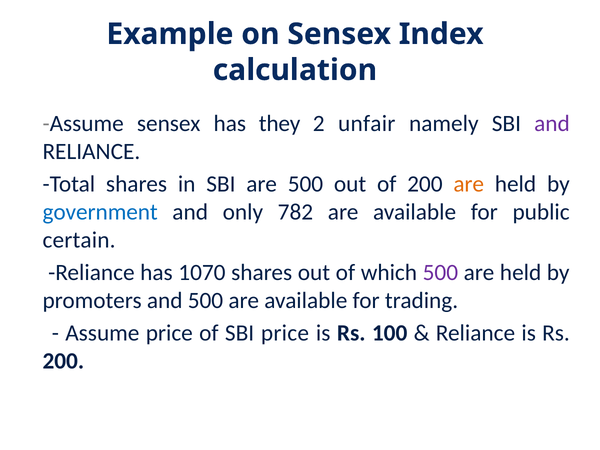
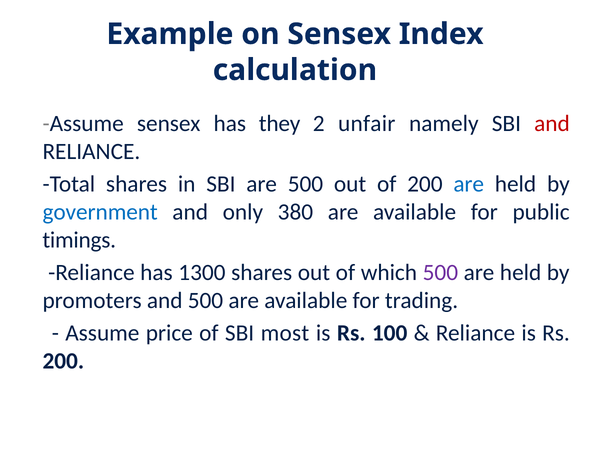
and at (552, 124) colour: purple -> red
are at (469, 184) colour: orange -> blue
782: 782 -> 380
certain: certain -> timings
1070: 1070 -> 1300
SBI price: price -> most
